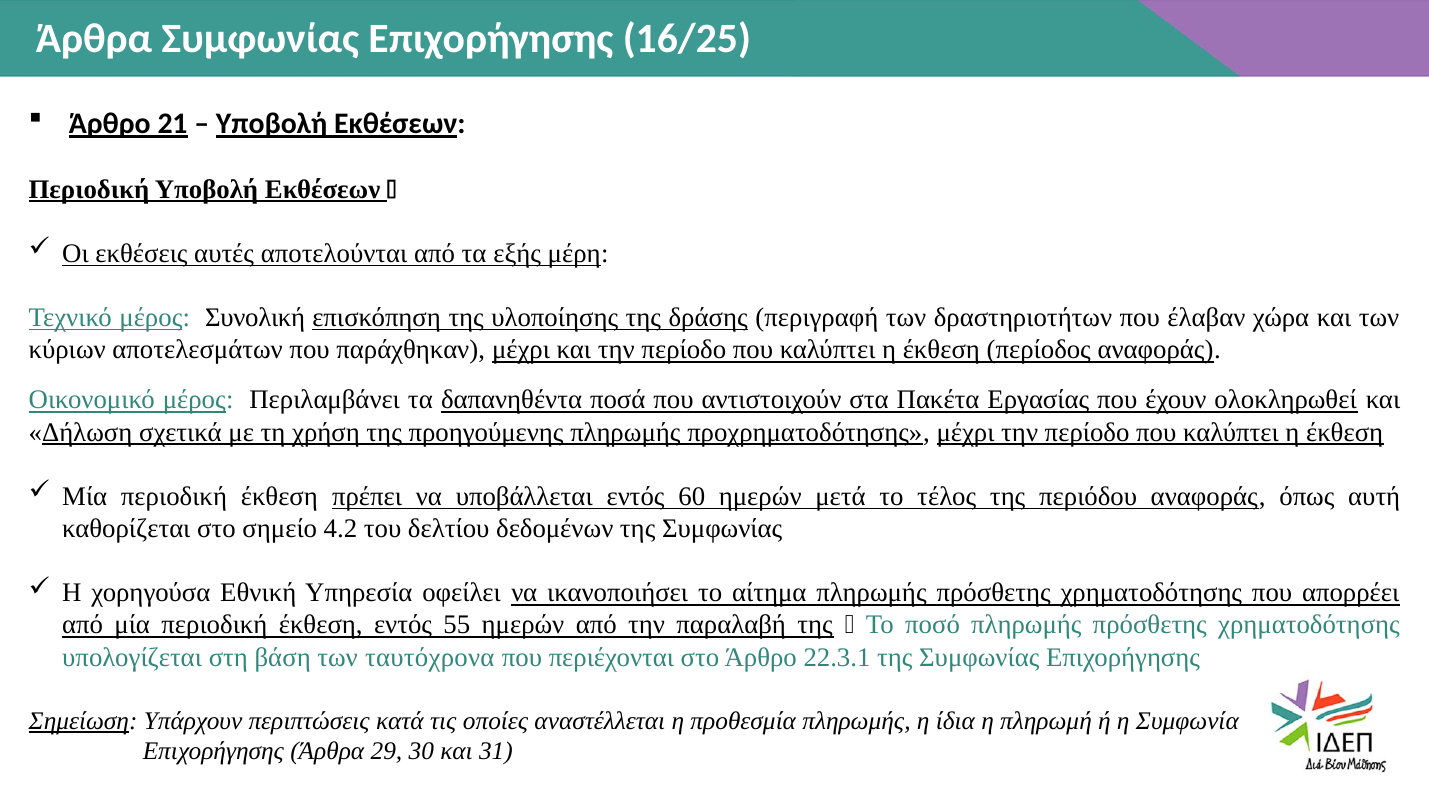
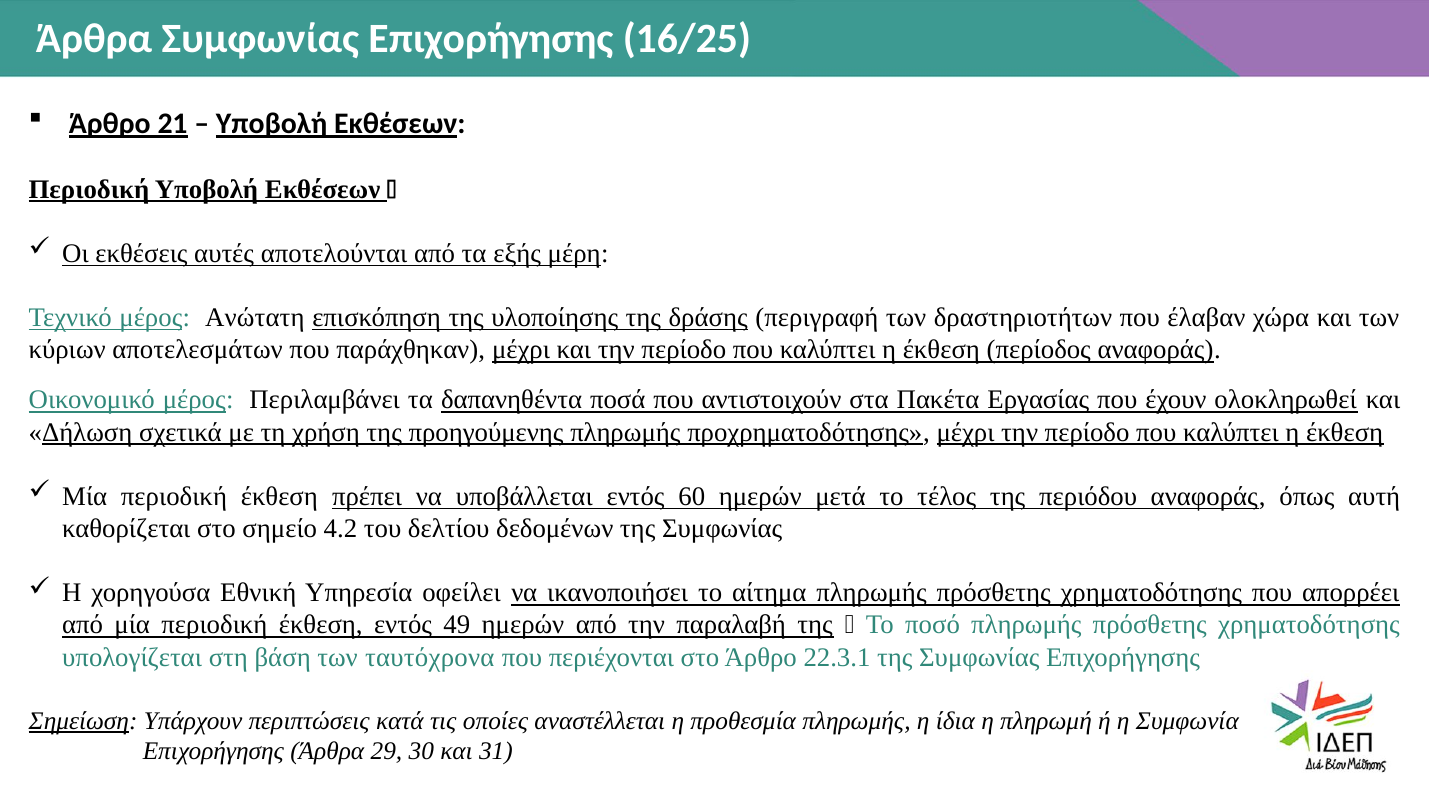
Συνολική: Συνολική -> Ανώτατη
55: 55 -> 49
